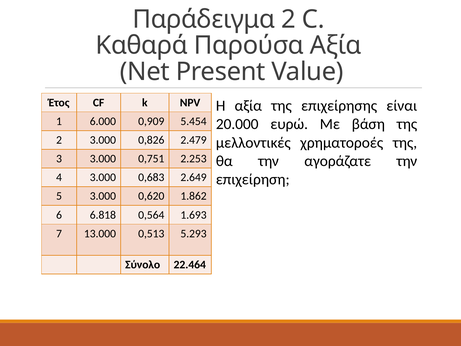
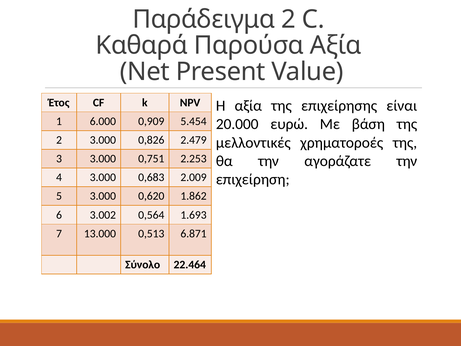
2.649: 2.649 -> 2.009
6.818: 6.818 -> 3.002
5.293: 5.293 -> 6.871
